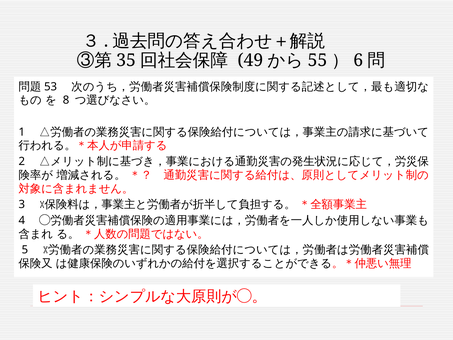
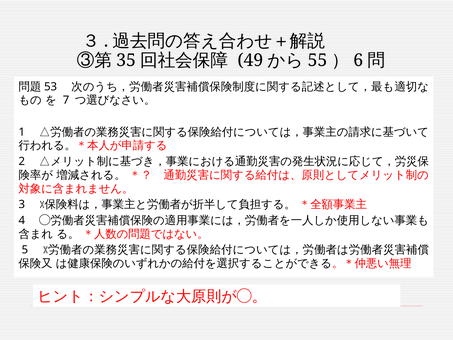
8: 8 -> 7
